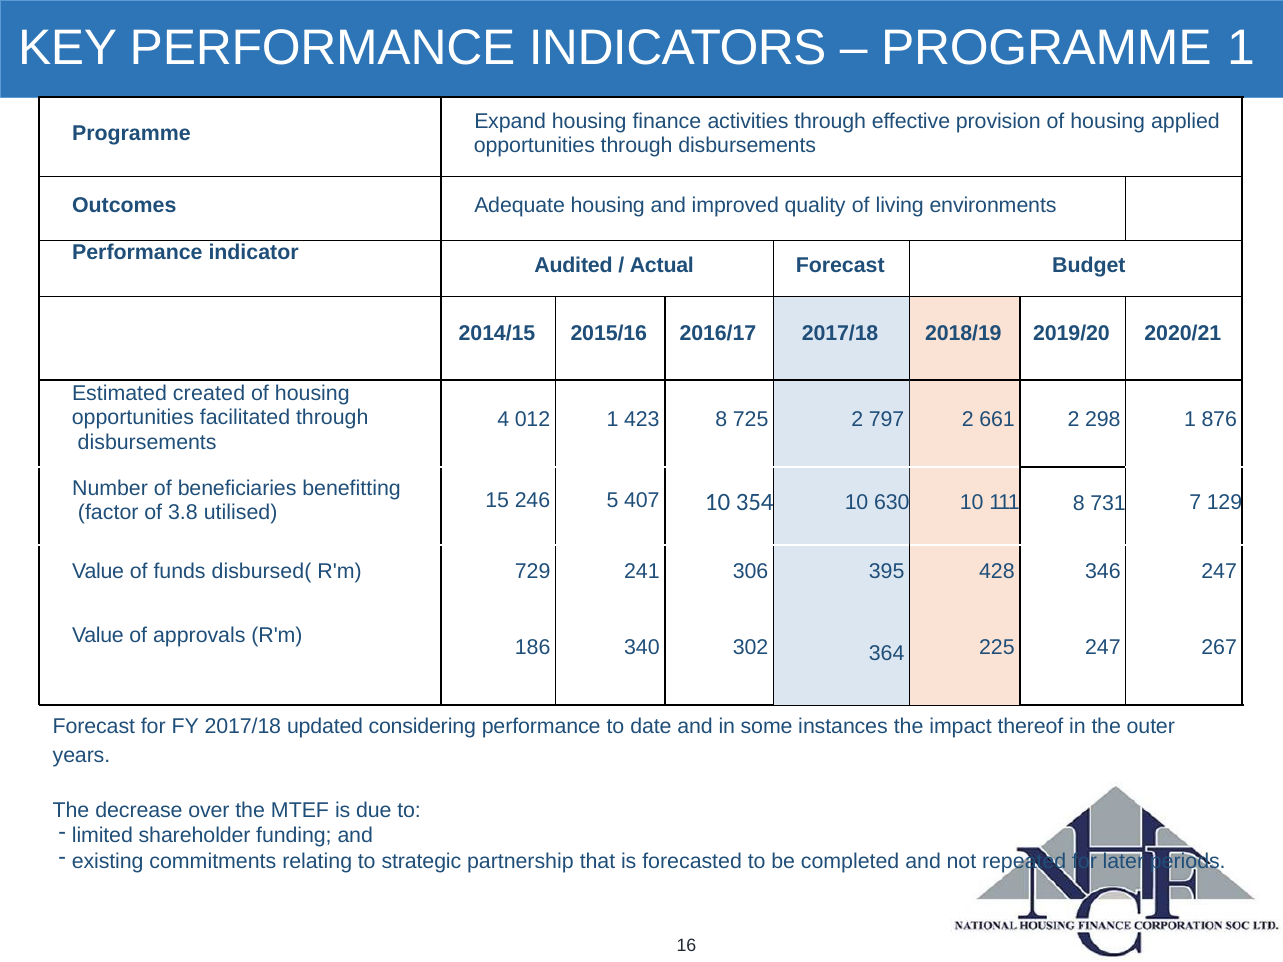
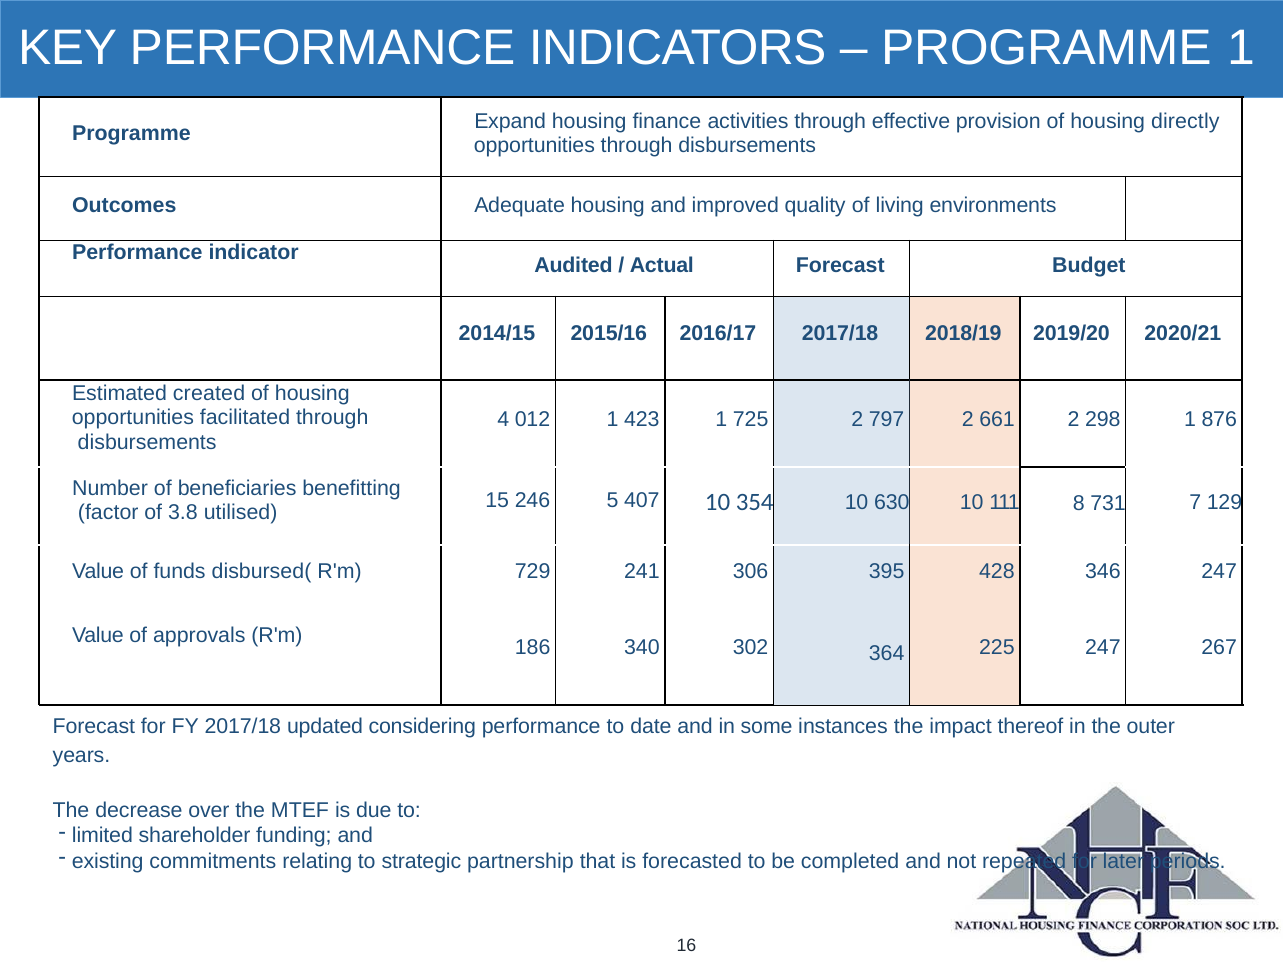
applied: applied -> directly
423 8: 8 -> 1
